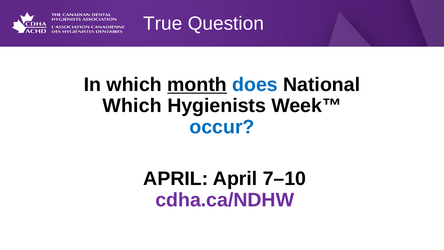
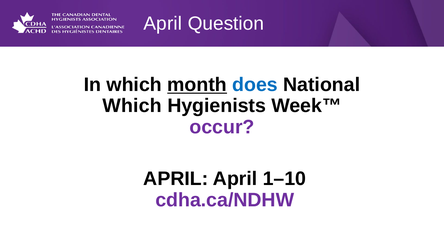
True at (163, 24): True -> April
occur colour: blue -> purple
7–10: 7–10 -> 1–10
